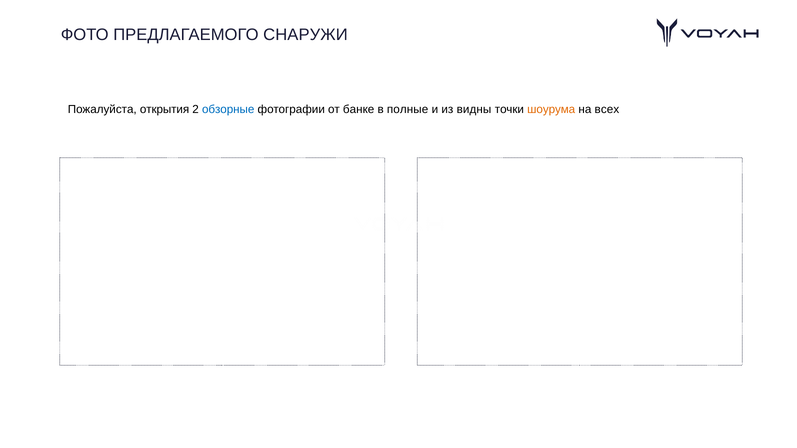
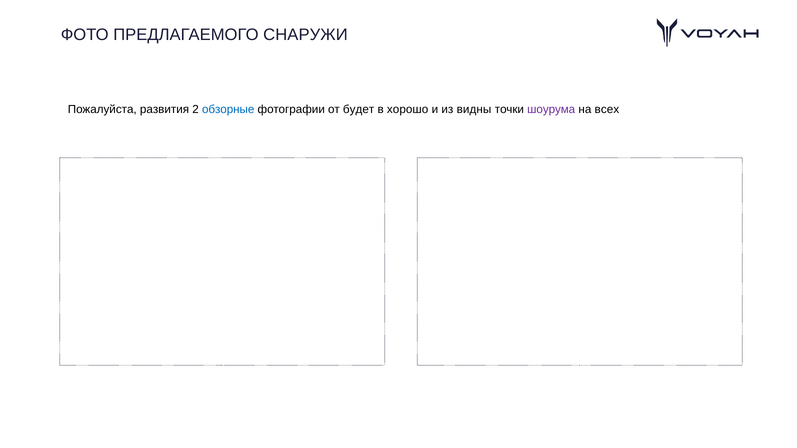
открытия: открытия -> развития
банке: банке -> будет
полные: полные -> хорошо
шоурума colour: orange -> purple
